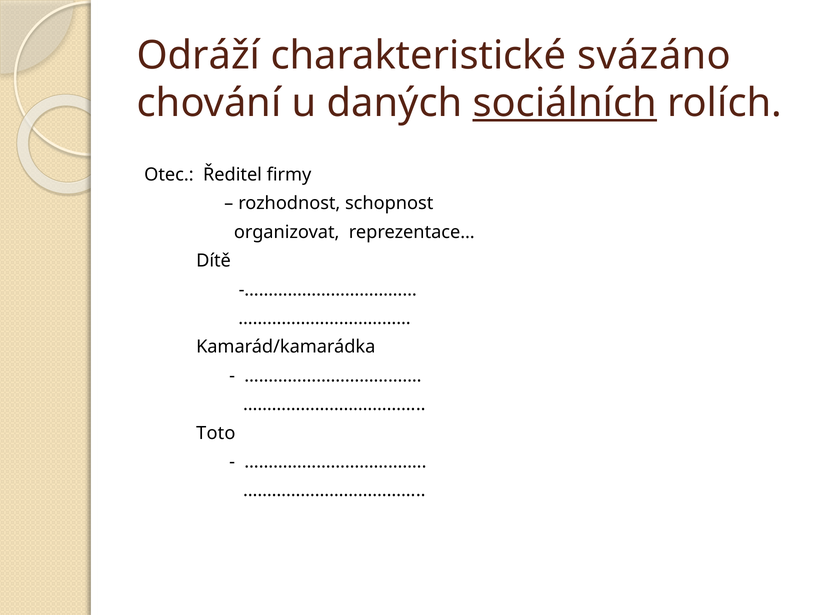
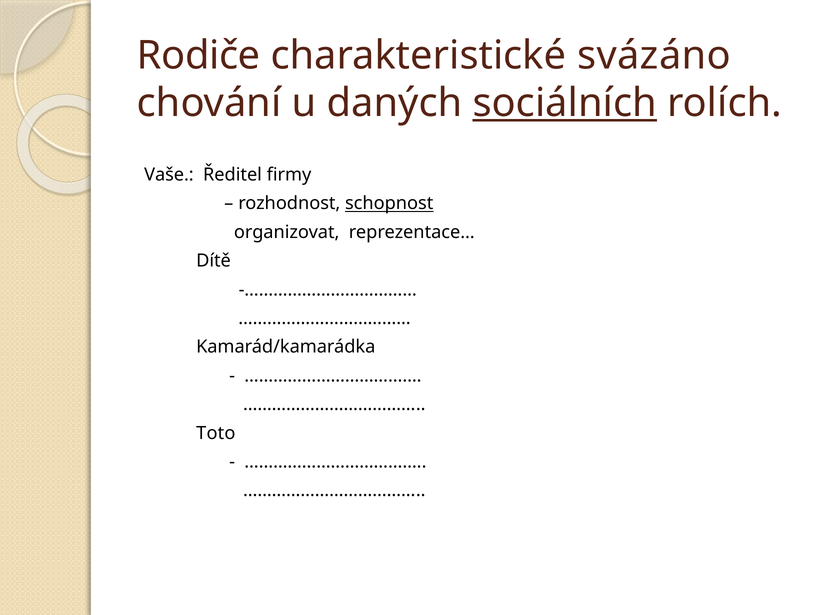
Odráží: Odráží -> Rodiče
Otec: Otec -> Vaše
schopnost underline: none -> present
